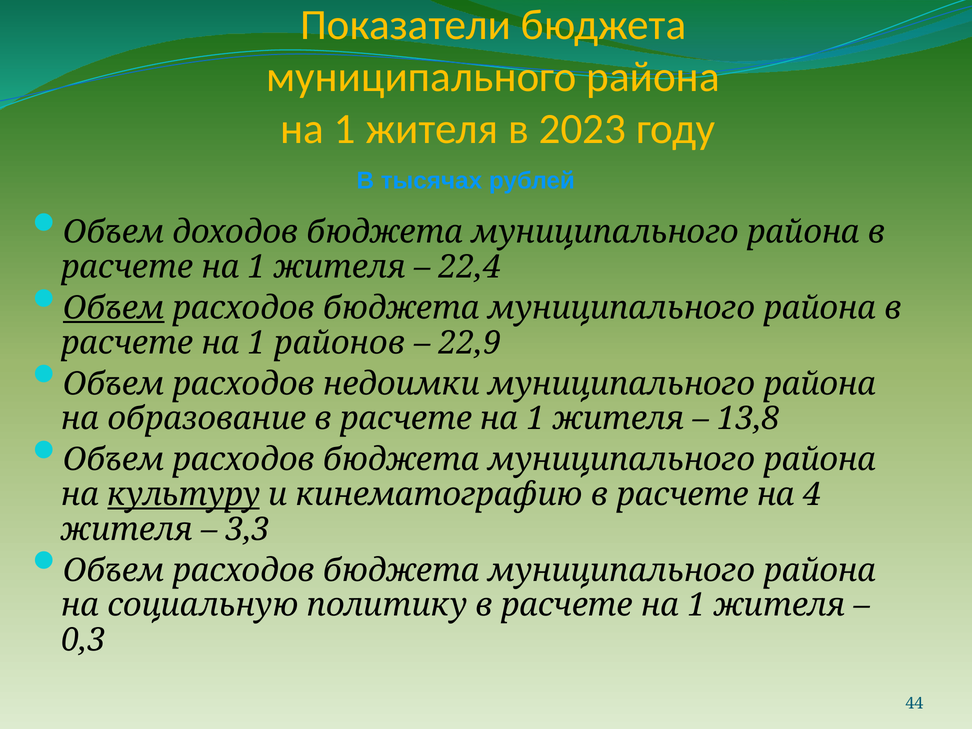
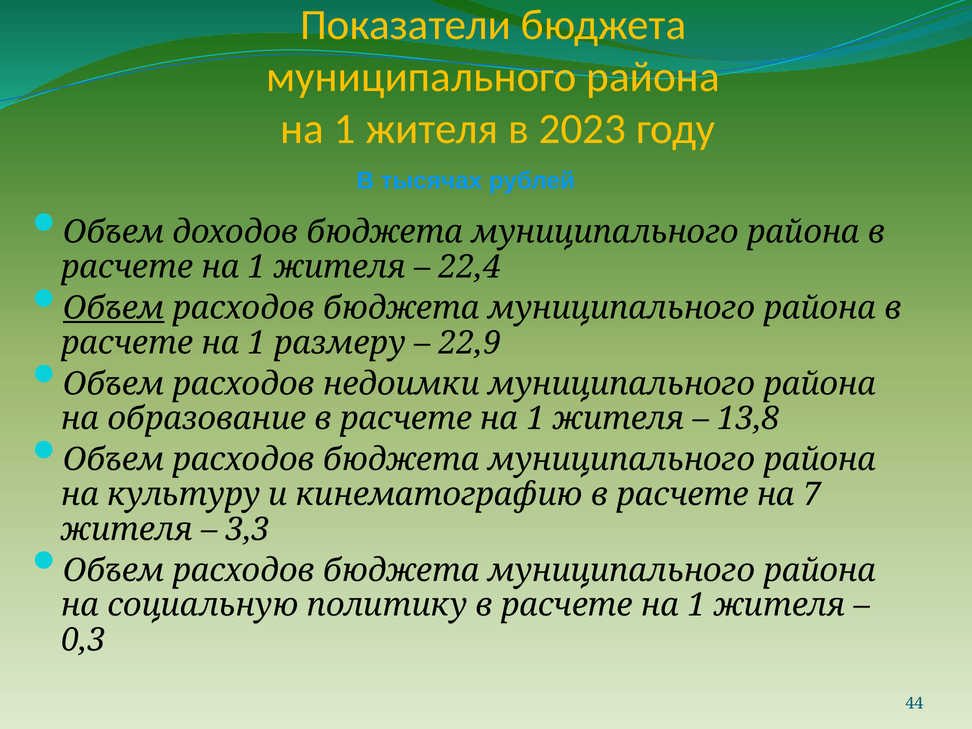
районов: районов -> размеру
культуру underline: present -> none
4: 4 -> 7
